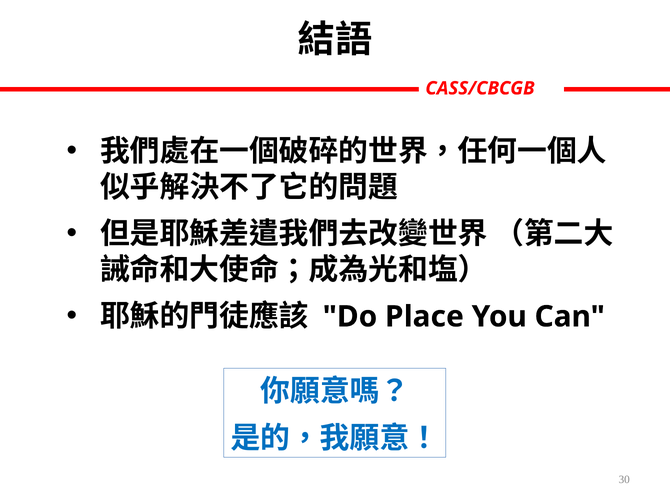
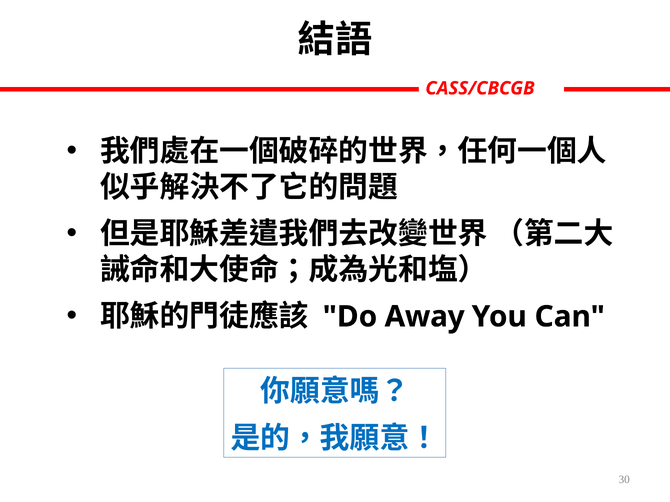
Place: Place -> Away
